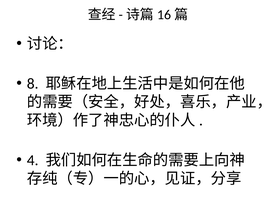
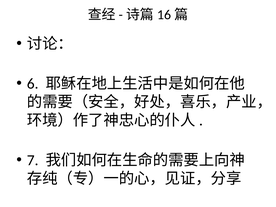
8: 8 -> 6
4: 4 -> 7
